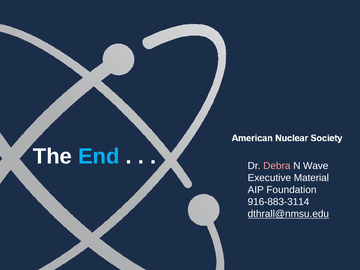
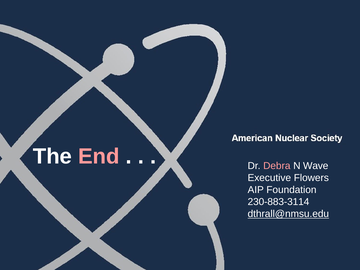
End colour: light blue -> pink
Material: Material -> Flowers
916-883-3114: 916-883-3114 -> 230-883-3114
